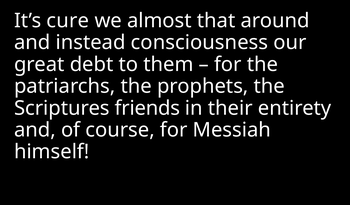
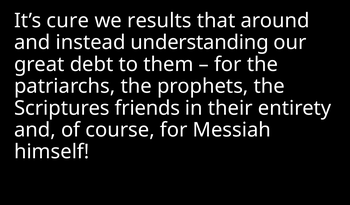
almost: almost -> results
consciousness: consciousness -> understanding
